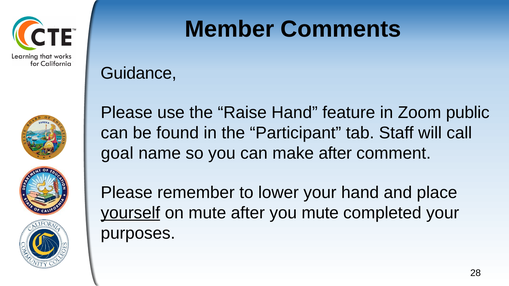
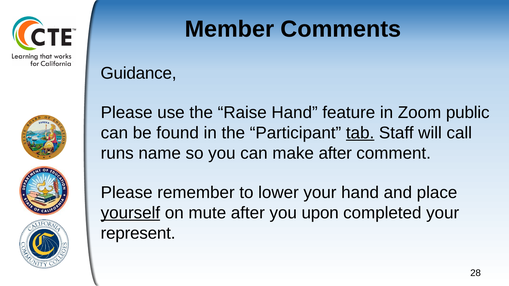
tab underline: none -> present
goal: goal -> runs
you mute: mute -> upon
purposes: purposes -> represent
